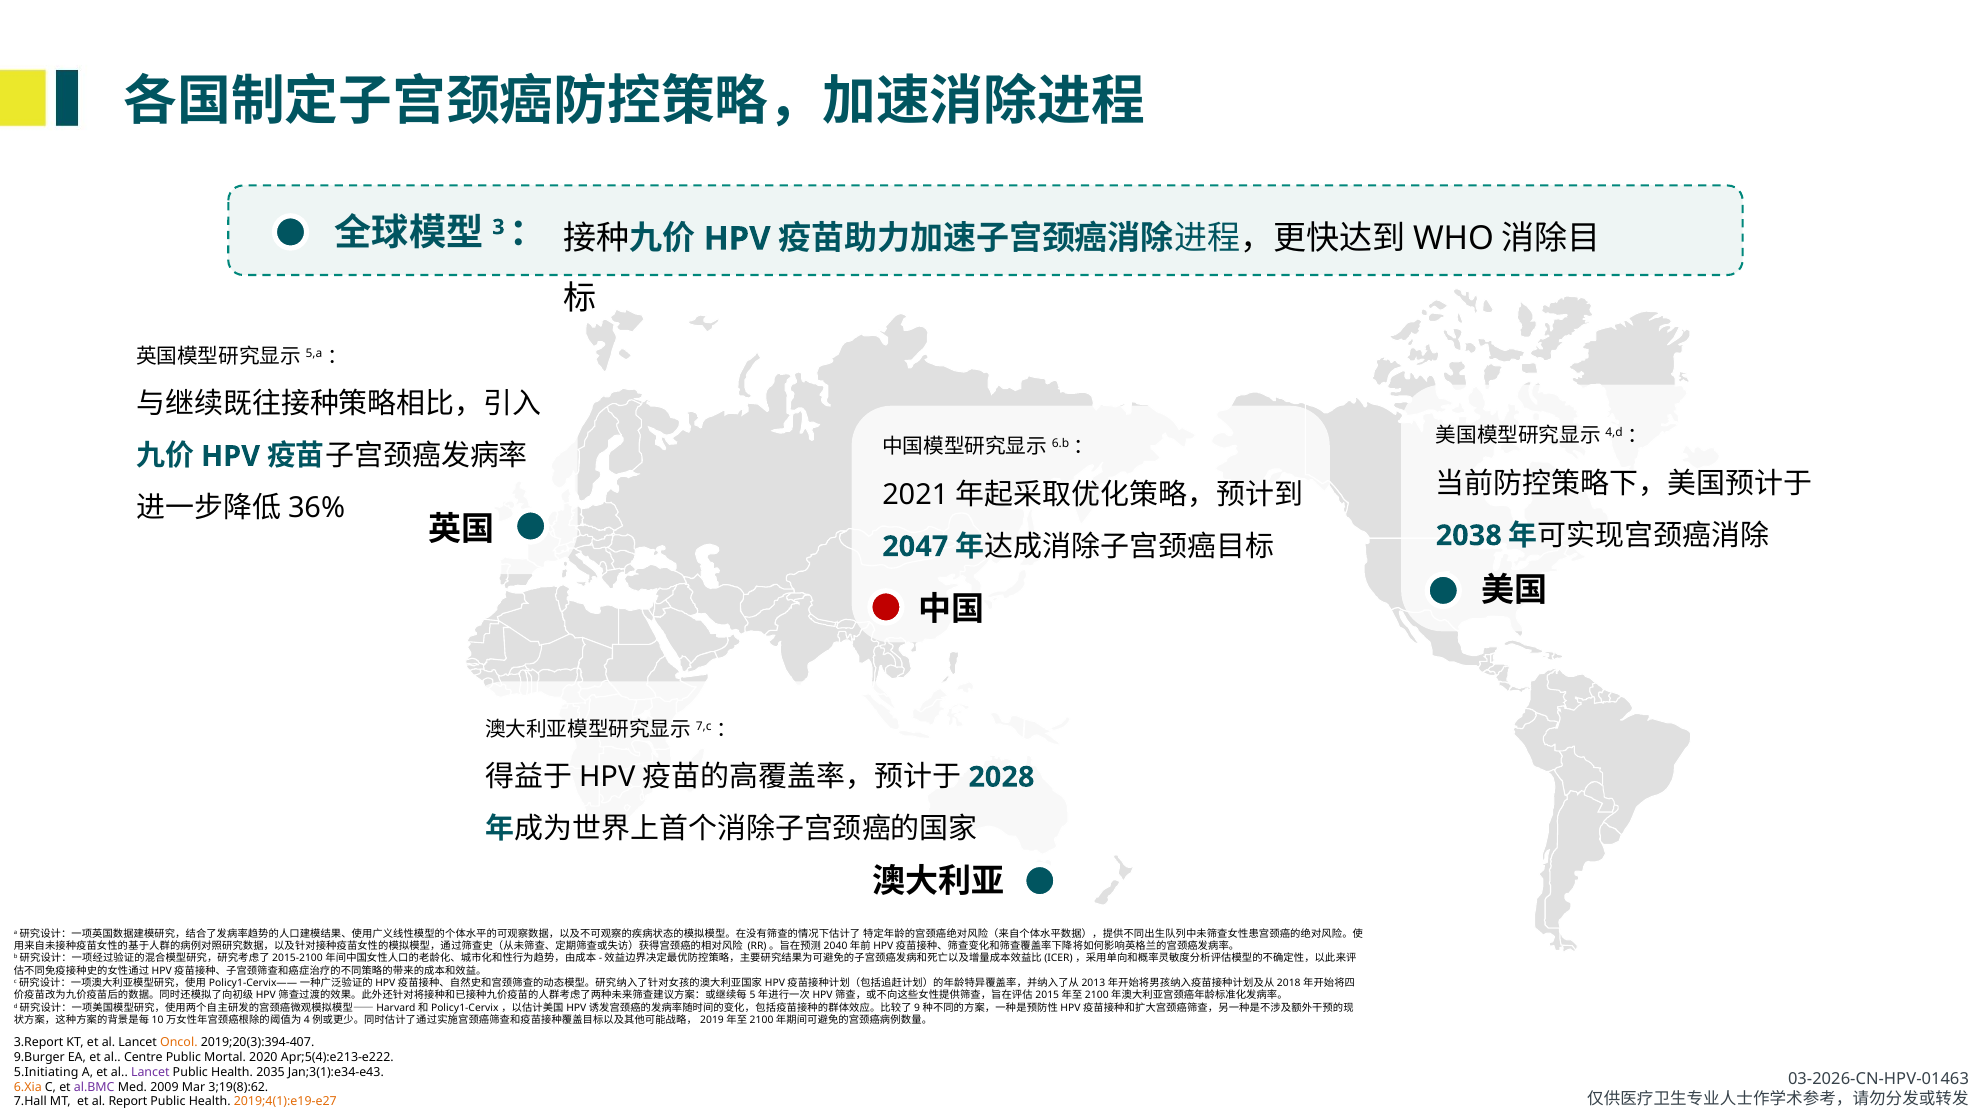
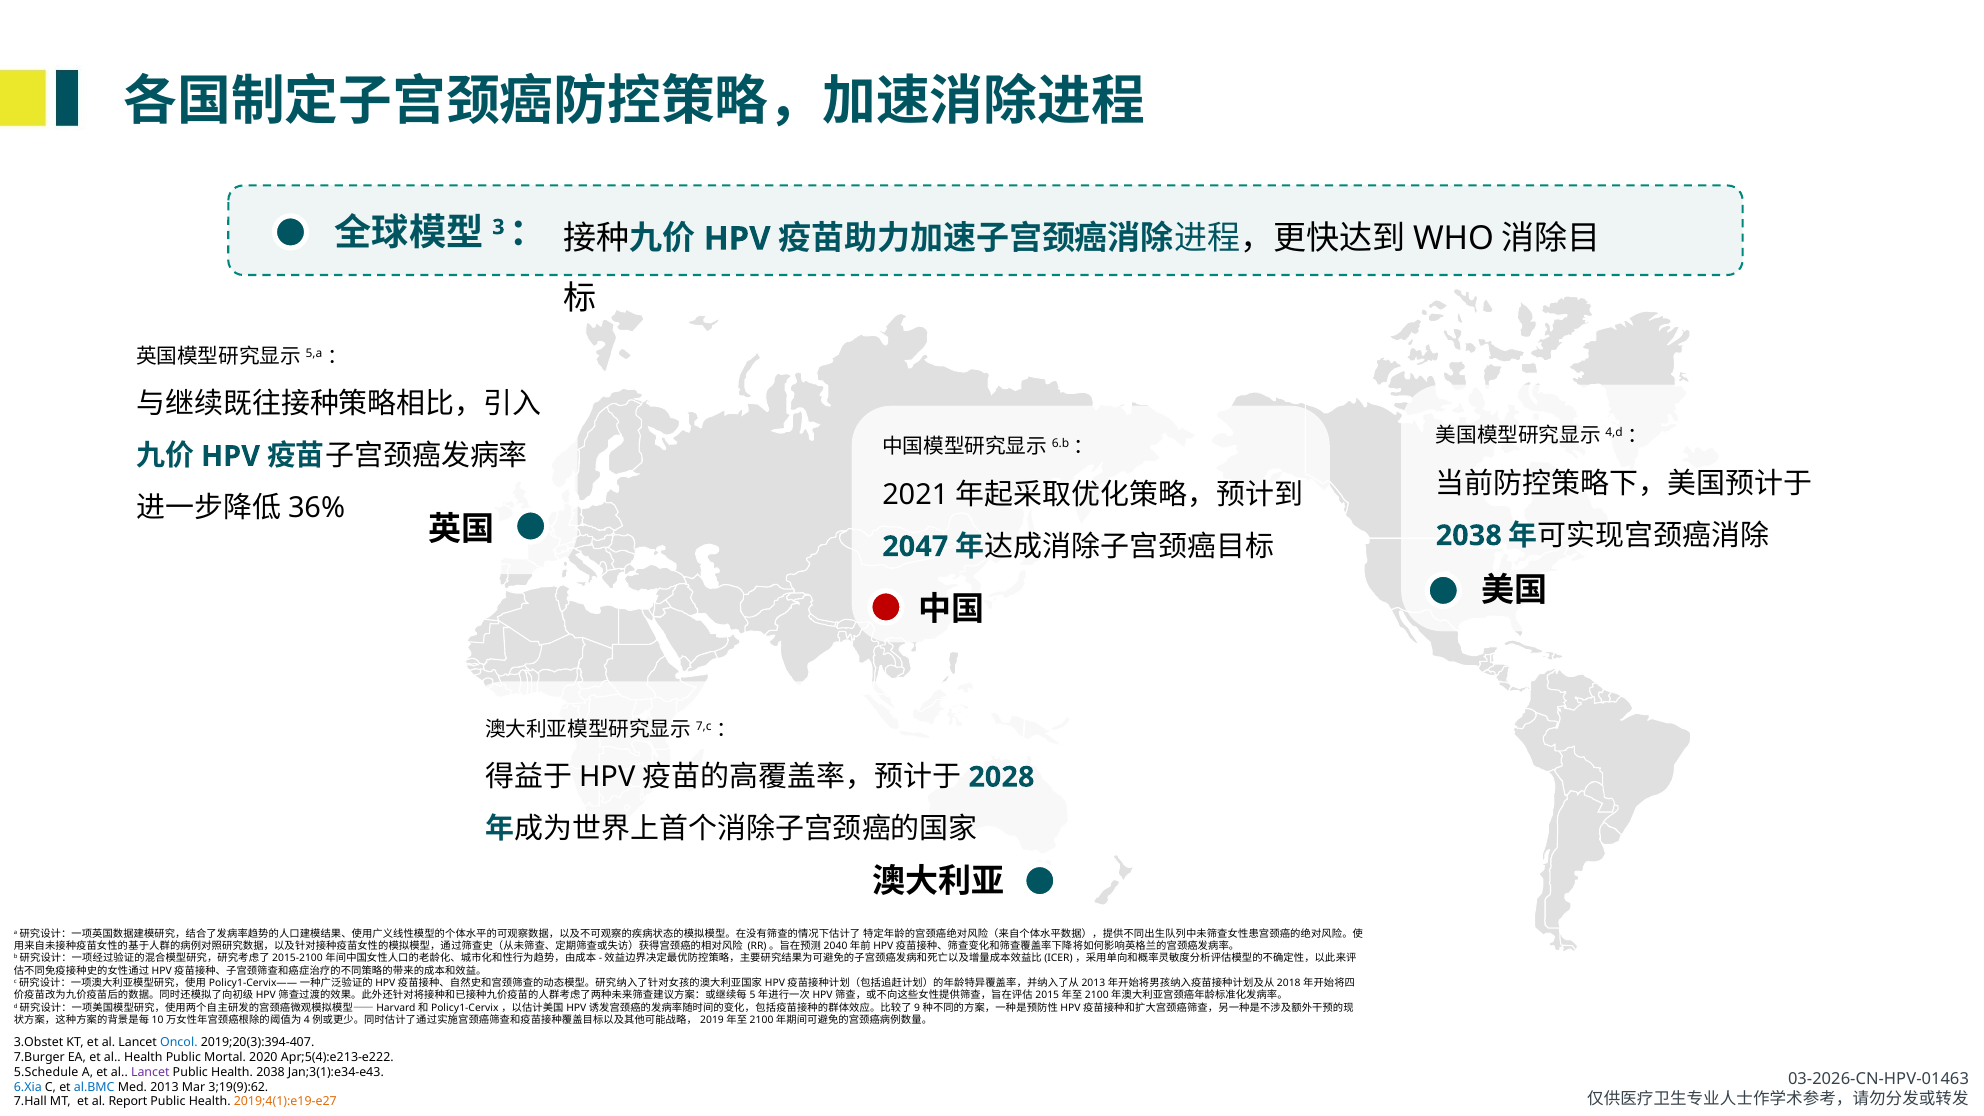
3.Report: 3.Report -> 3.Obstet
Oncol colour: orange -> blue
9.Burger: 9.Burger -> 7.Burger
al Centre: Centre -> Health
5.Initiating: 5.Initiating -> 5.Schedule
Health 2035: 2035 -> 2038
6.Xia colour: orange -> blue
al.BMC colour: purple -> blue
2009: 2009 -> 2013
3;19(8):62: 3;19(8):62 -> 3;19(9):62
